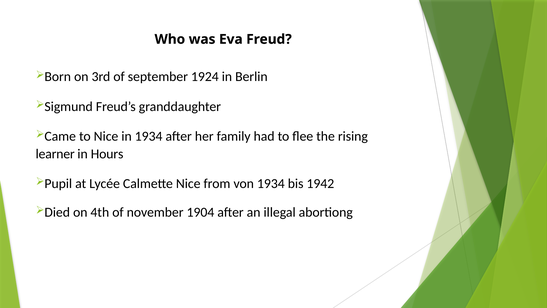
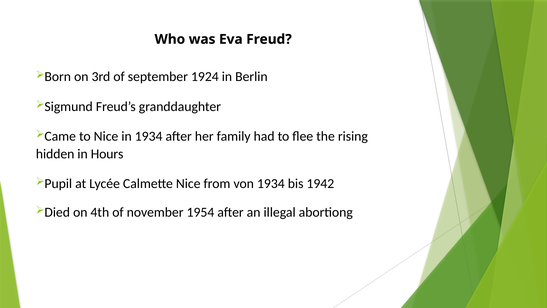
learner: learner -> hidden
1904: 1904 -> 1954
